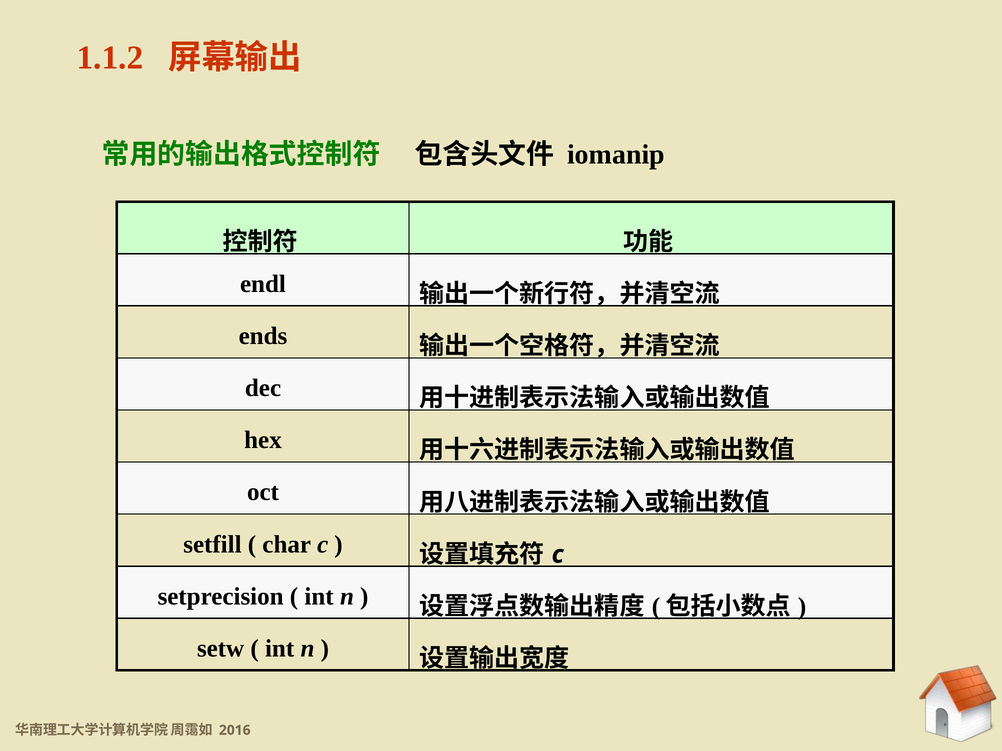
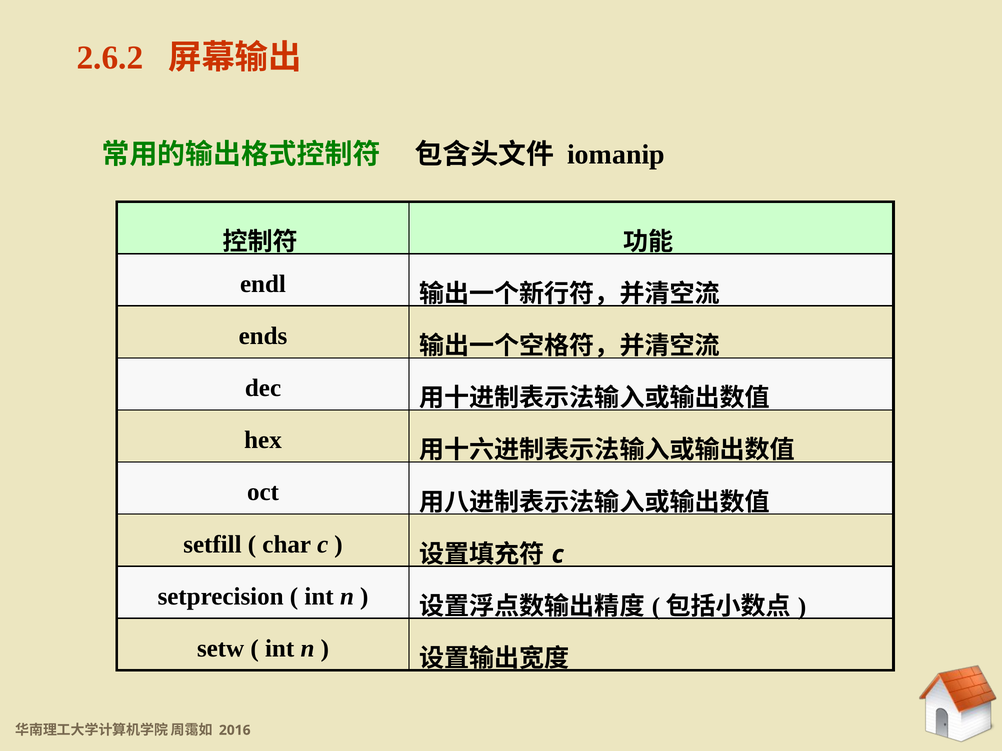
1.1.2: 1.1.2 -> 2.6.2
